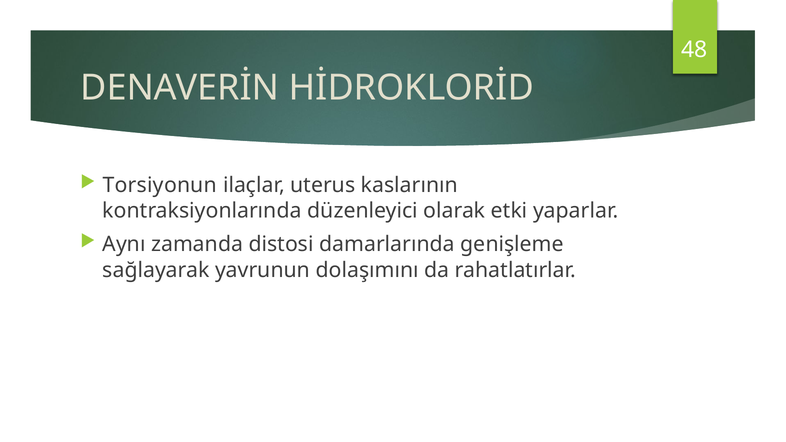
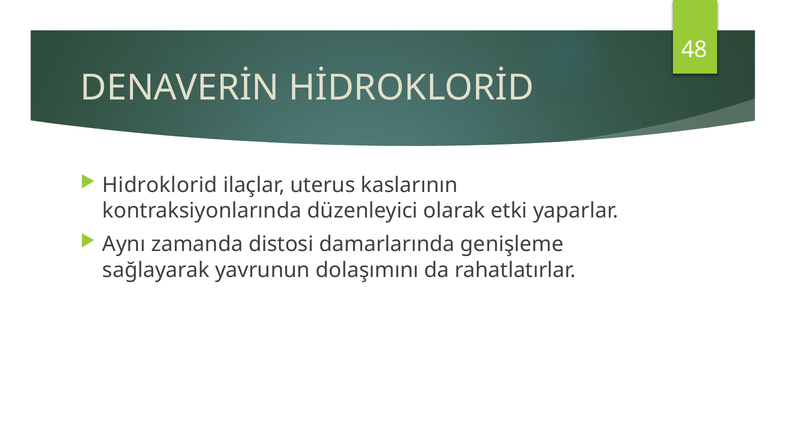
Torsiyonun: Torsiyonun -> Hidroklorid
